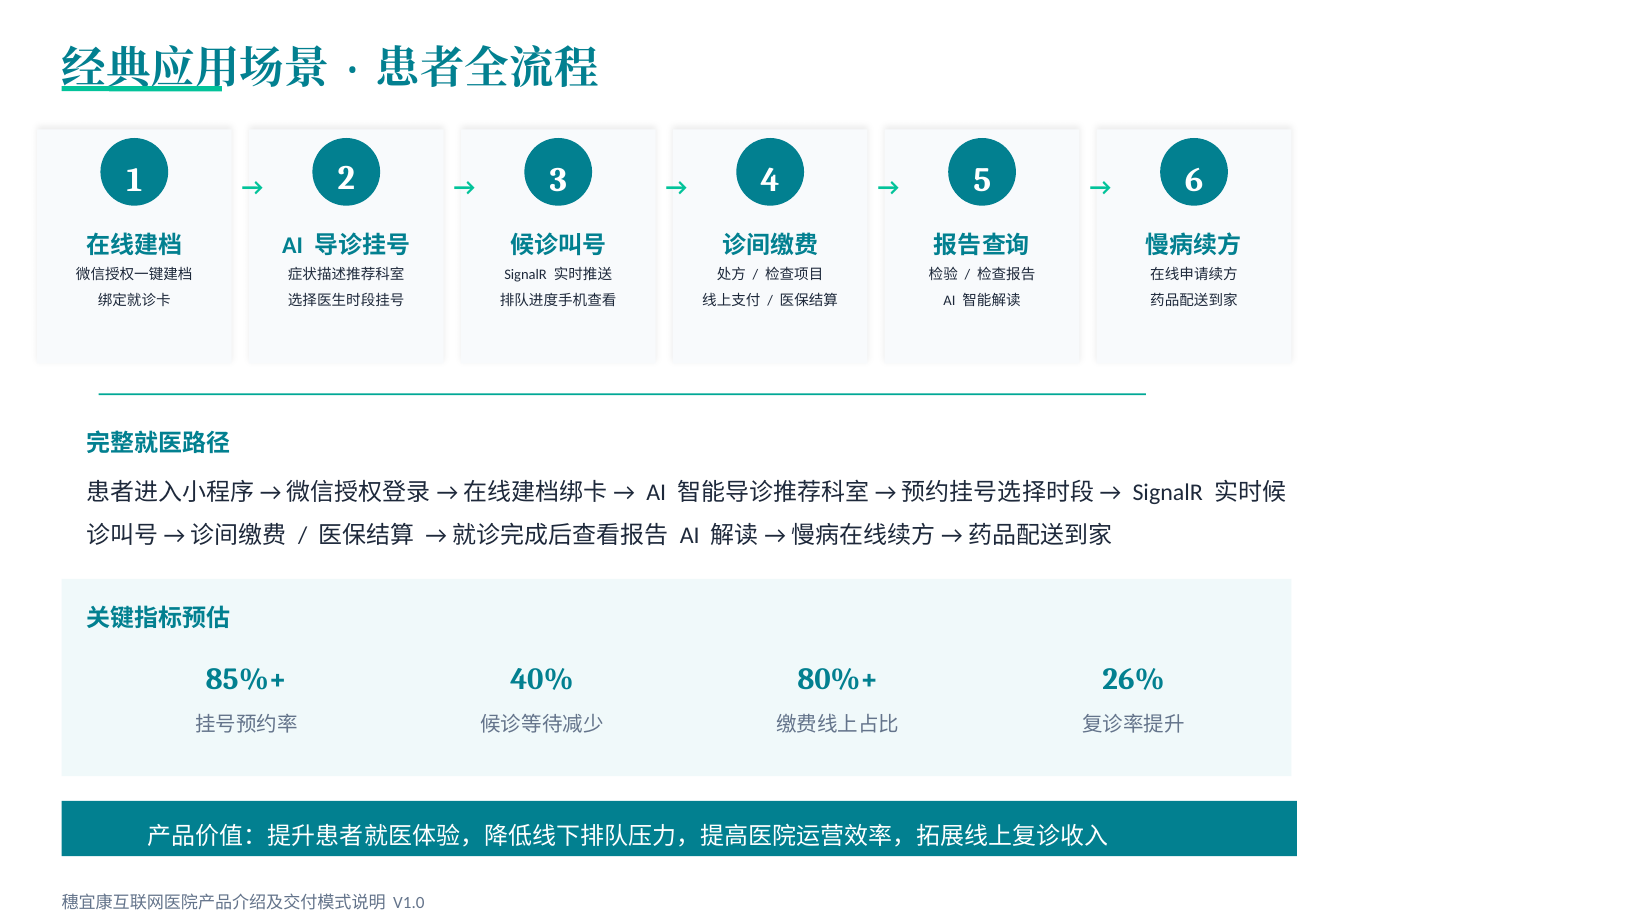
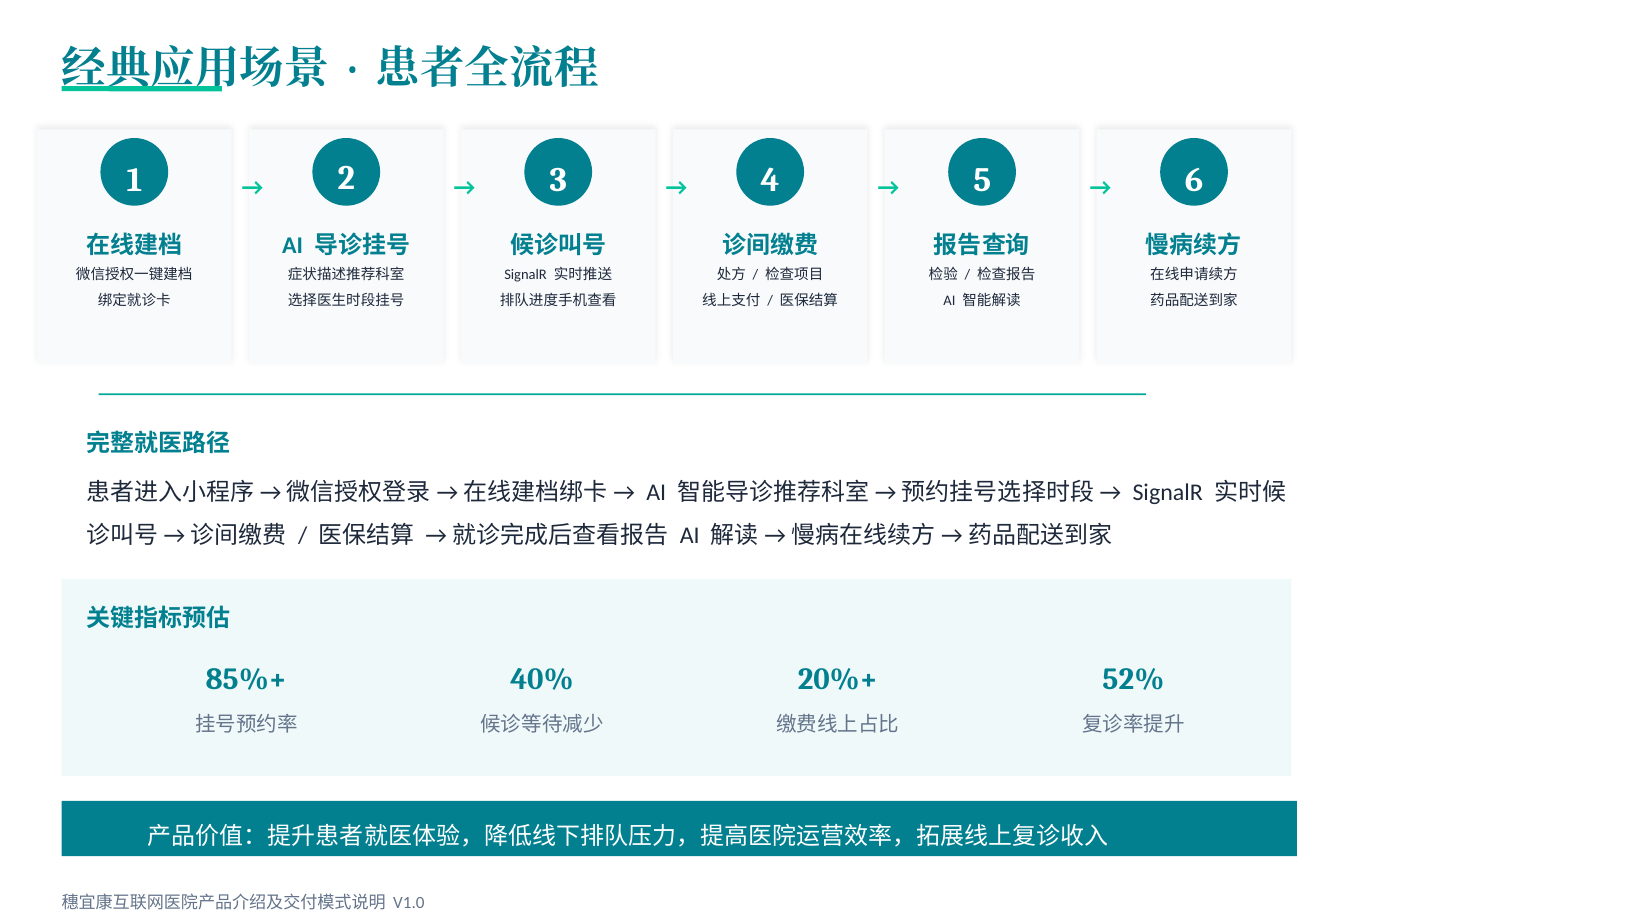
80%+: 80%+ -> 20%+
26%: 26% -> 52%
